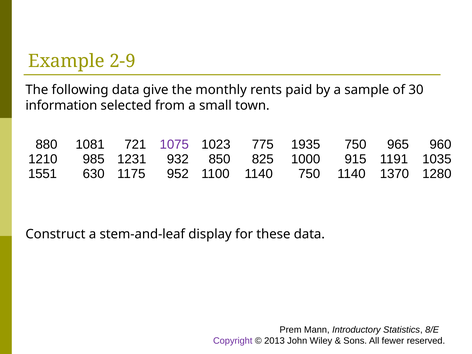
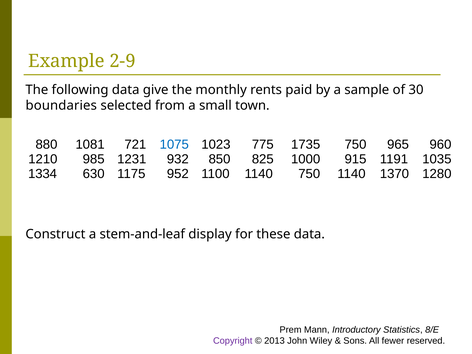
information: information -> boundaries
1075 colour: purple -> blue
1935: 1935 -> 1735
1551: 1551 -> 1334
